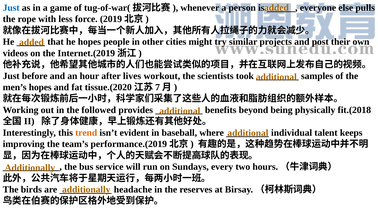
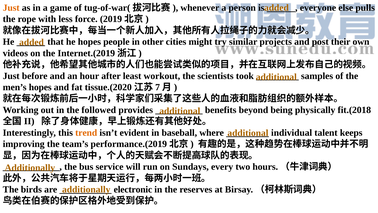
Just at (11, 8) colour: blue -> orange
lives: lives -> least
headache: headache -> electronic
